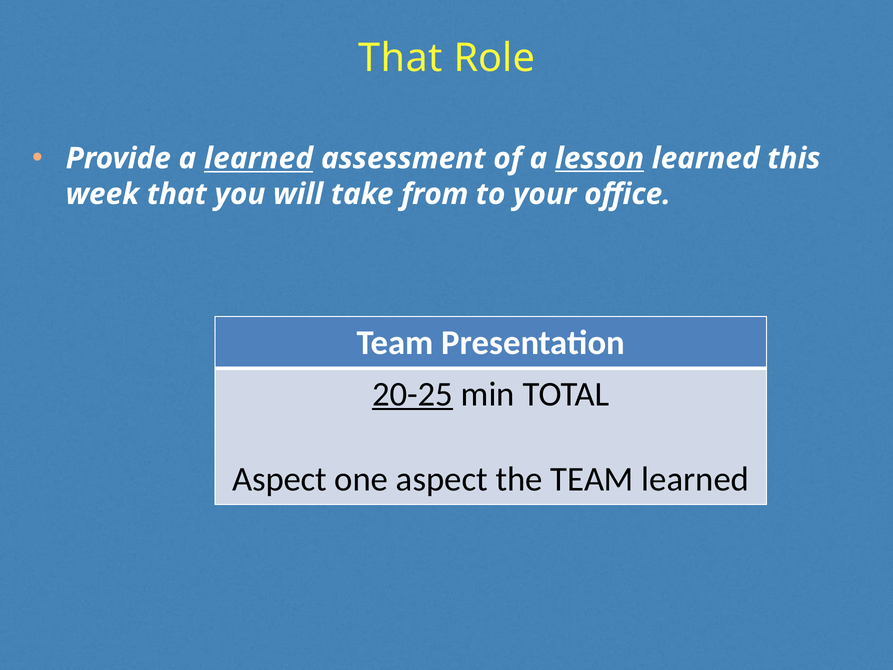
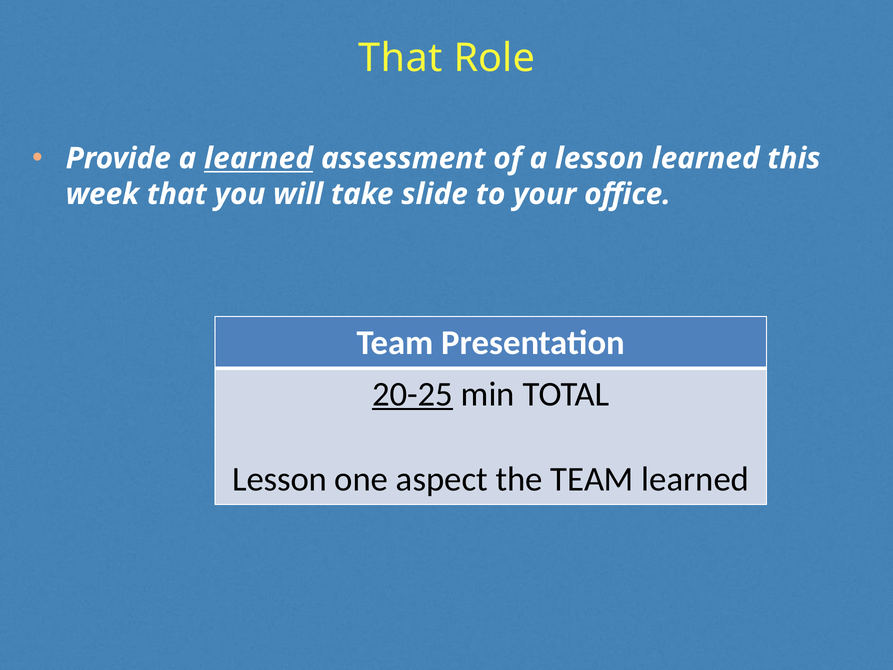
lesson at (600, 158) underline: present -> none
from: from -> slide
Aspect at (280, 479): Aspect -> Lesson
